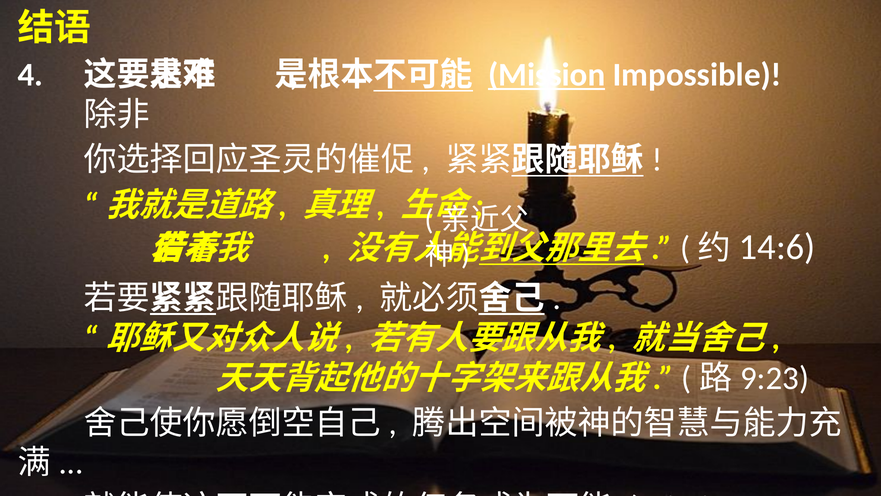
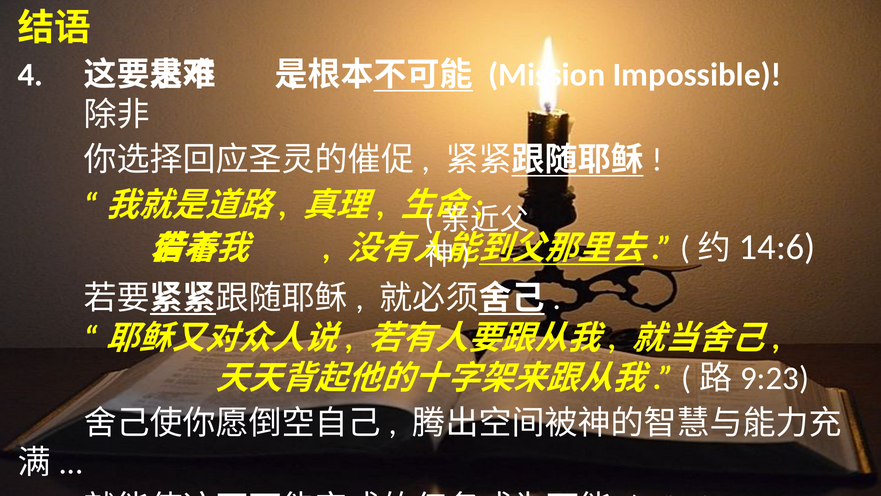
Mission at (547, 75) underline: present -> none
